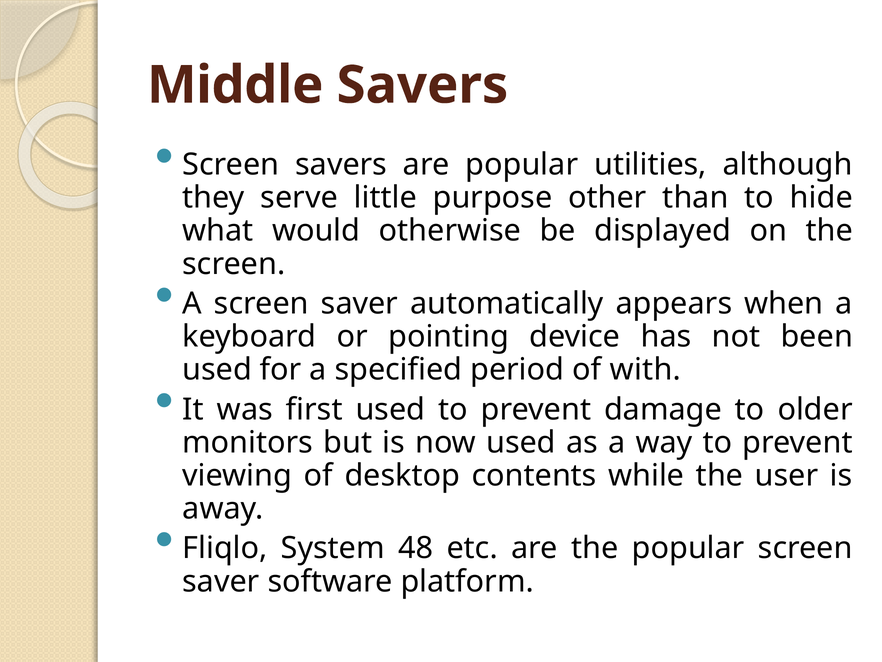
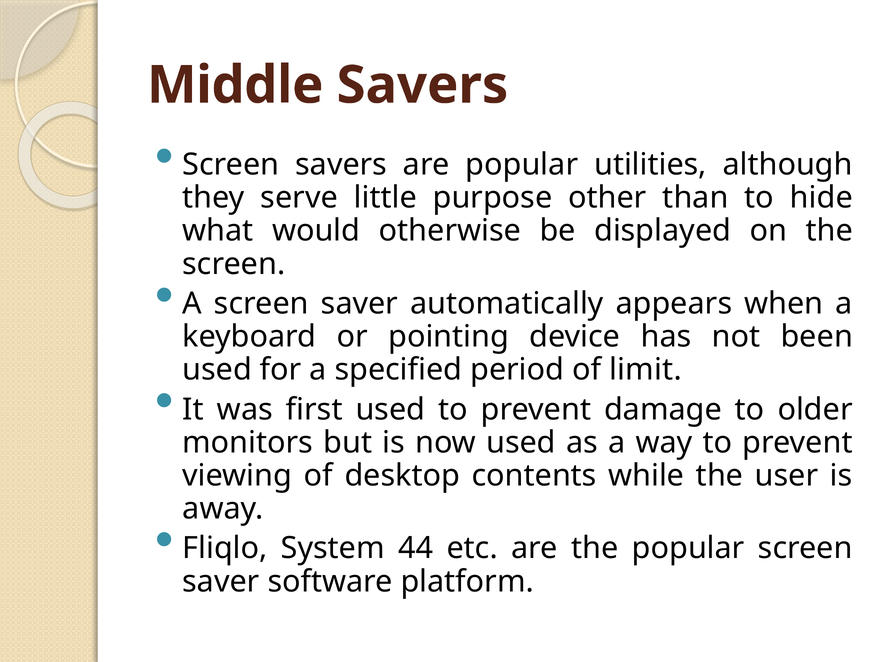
with: with -> limit
48: 48 -> 44
